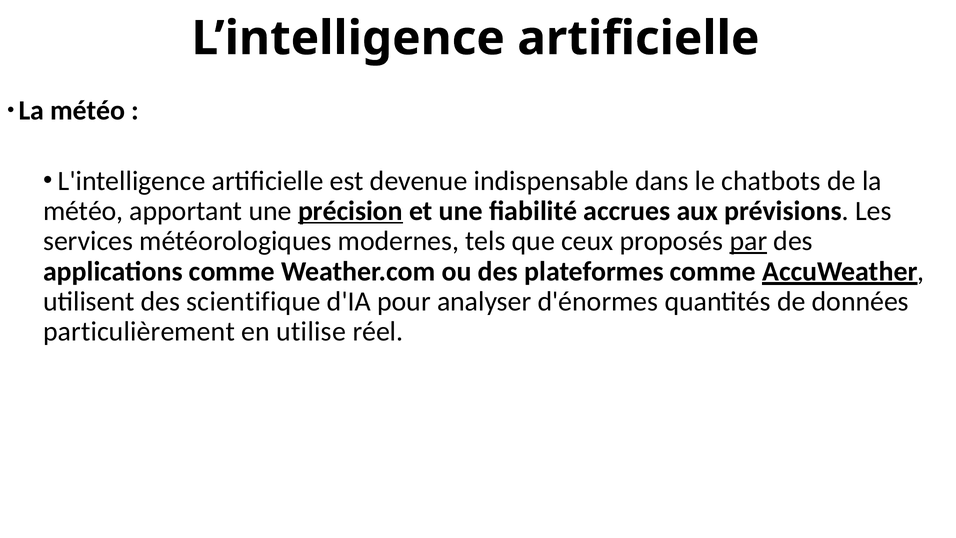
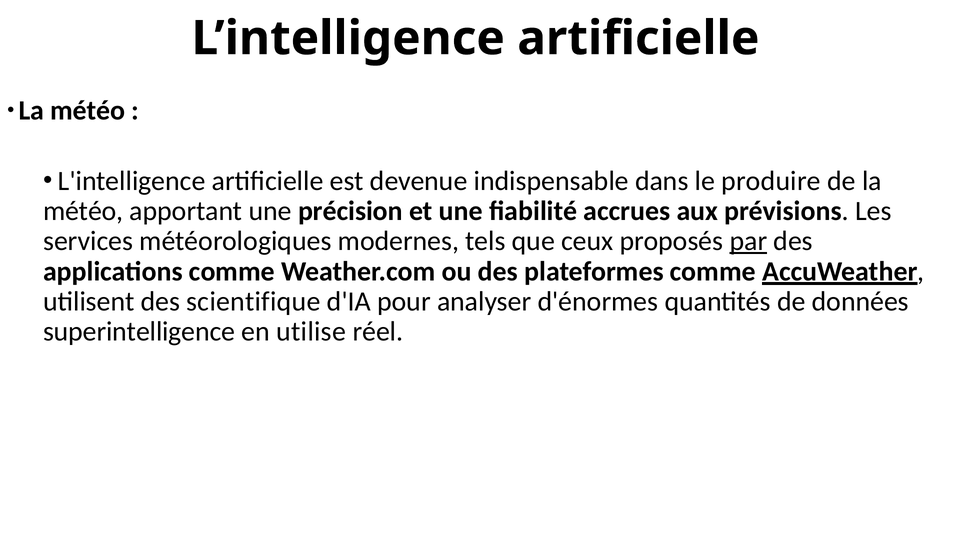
chatbots: chatbots -> produire
précision underline: present -> none
particulièrement: particulièrement -> superintelligence
